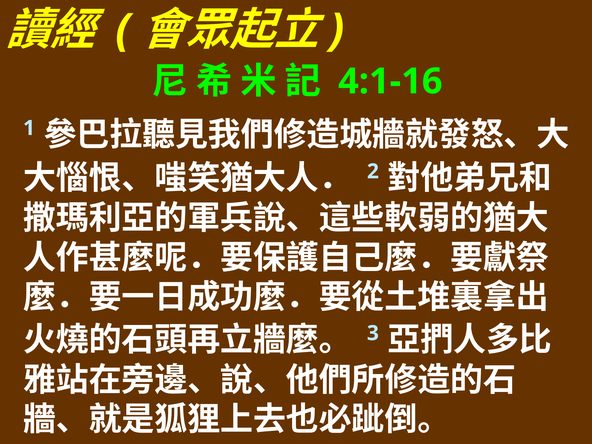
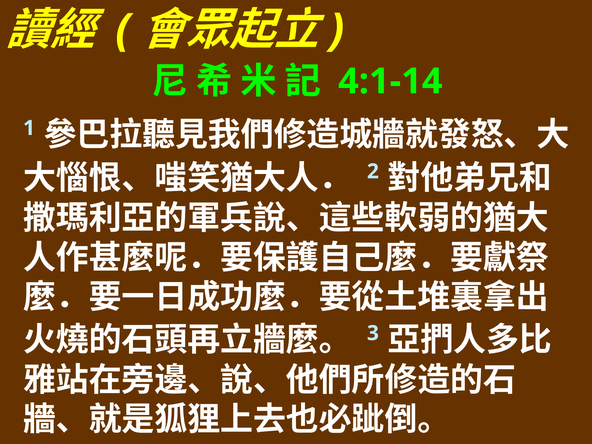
4:1-16: 4:1-16 -> 4:1-14
